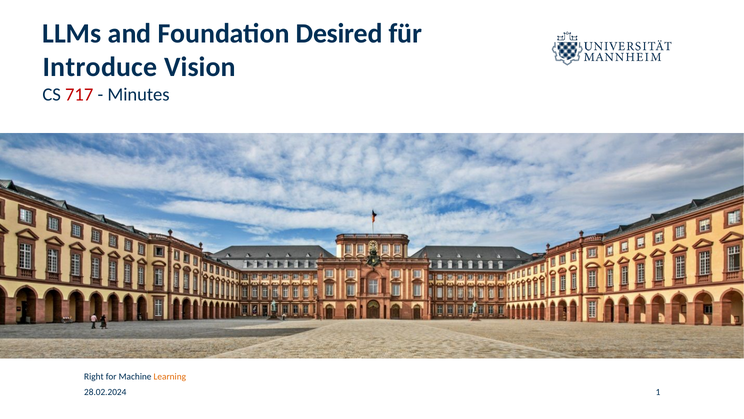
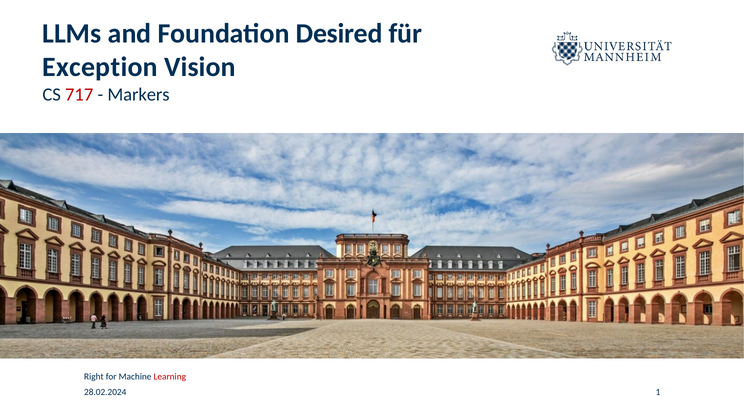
Introduce: Introduce -> Exception
Minutes: Minutes -> Markers
Learning colour: orange -> red
